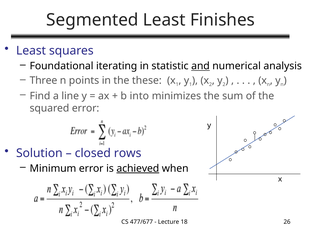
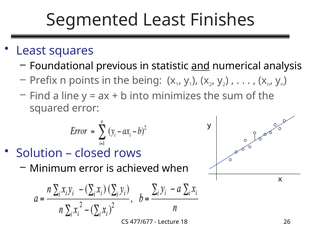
iterating: iterating -> previous
Three: Three -> Prefix
these: these -> being
achieved underline: present -> none
